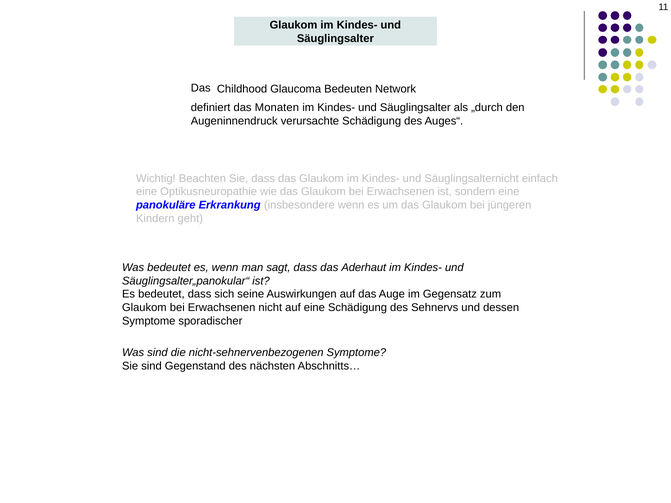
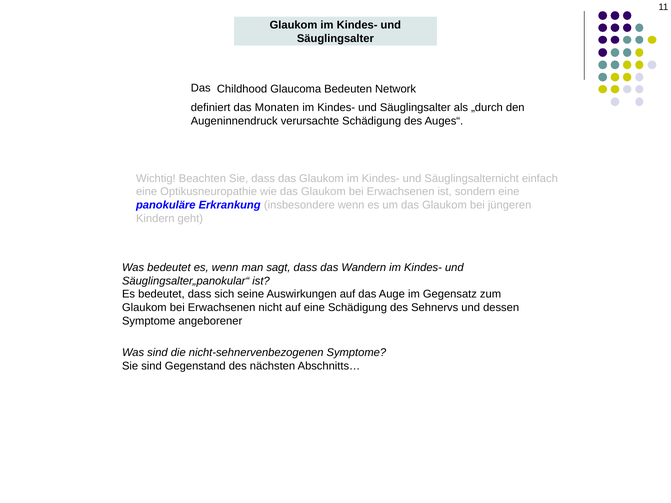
Aderhaut: Aderhaut -> Wandern
sporadischer: sporadischer -> angeborener
